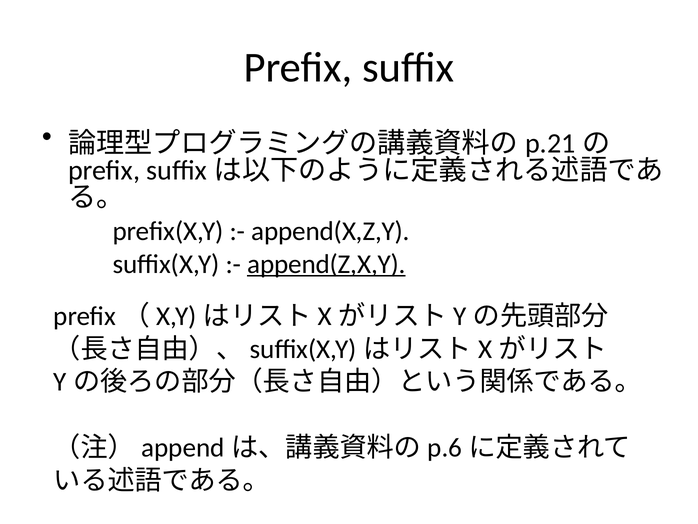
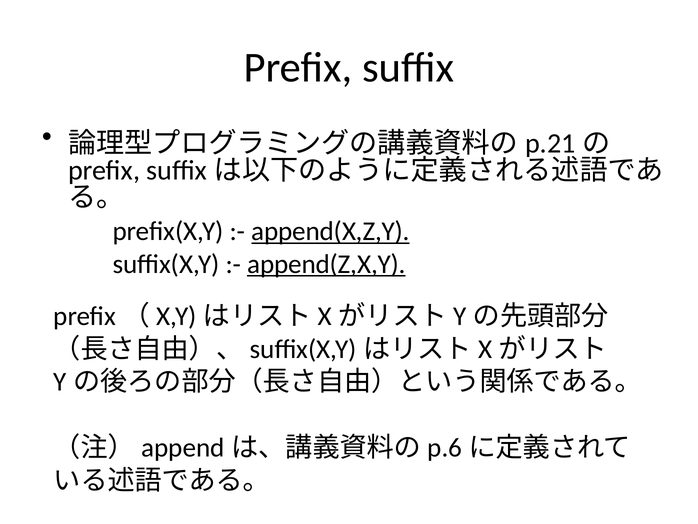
append(X,Z,Y underline: none -> present
